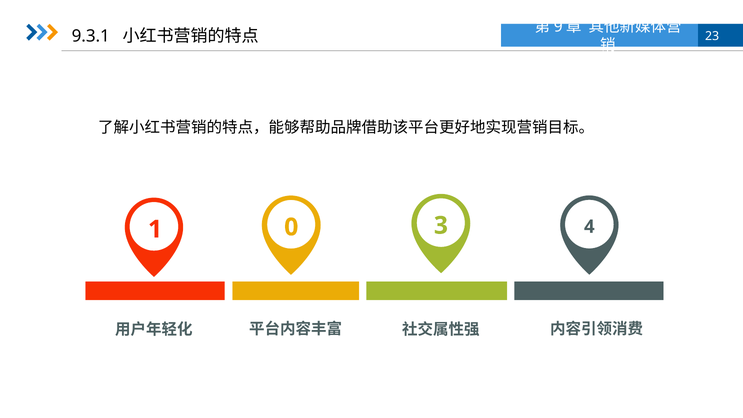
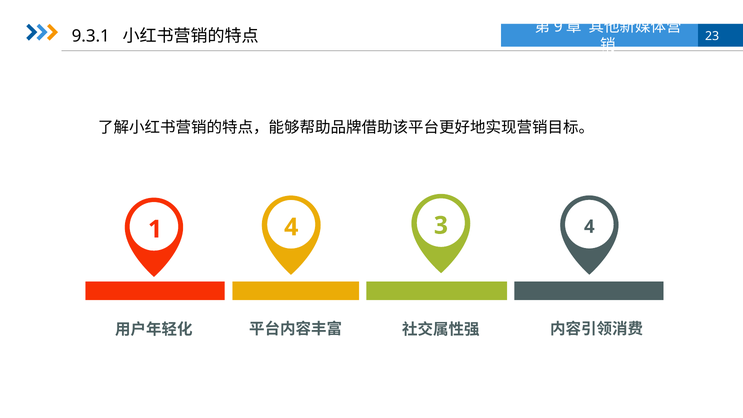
1 0: 0 -> 4
